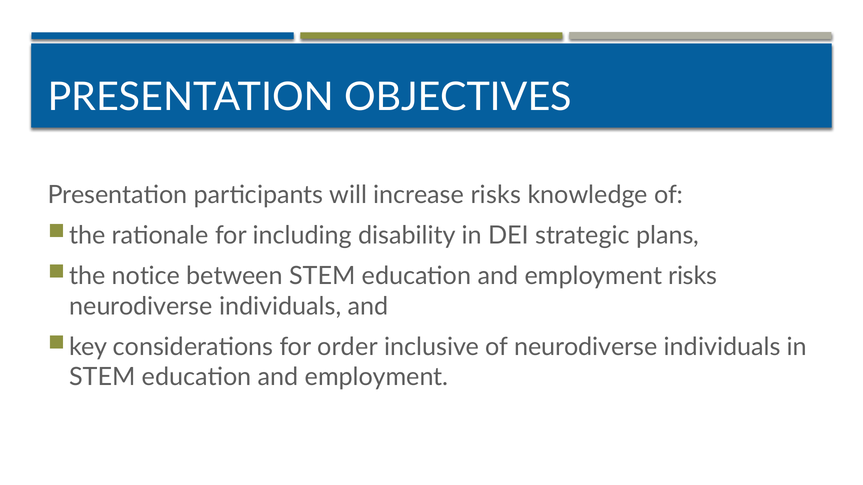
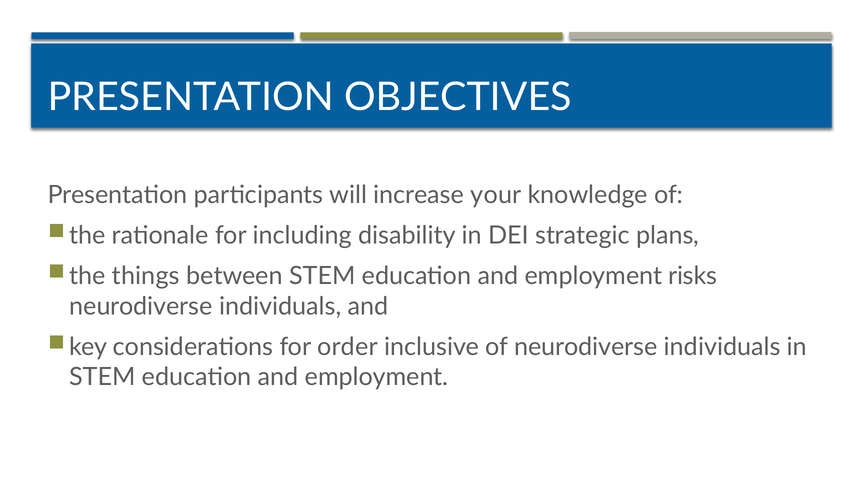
increase risks: risks -> your
notice: notice -> things
